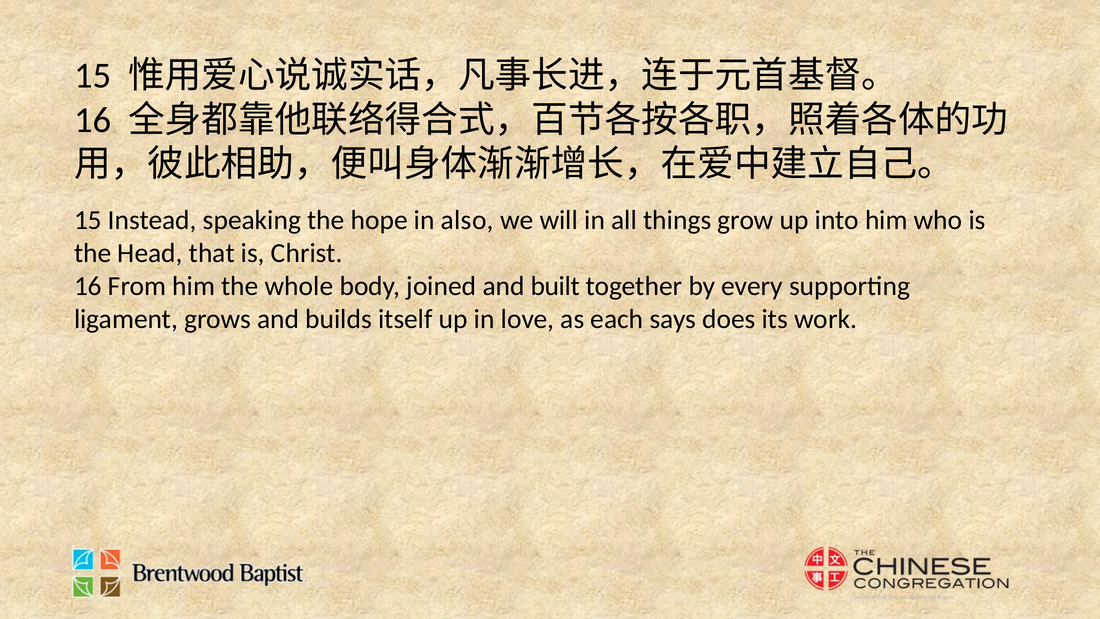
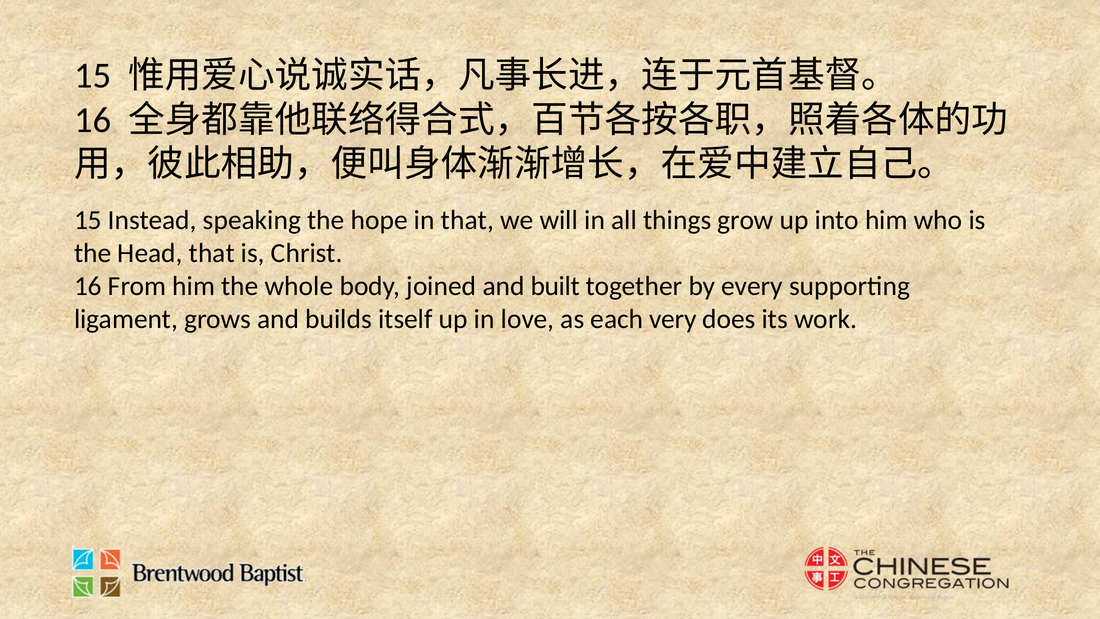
in also: also -> that
says: says -> very
